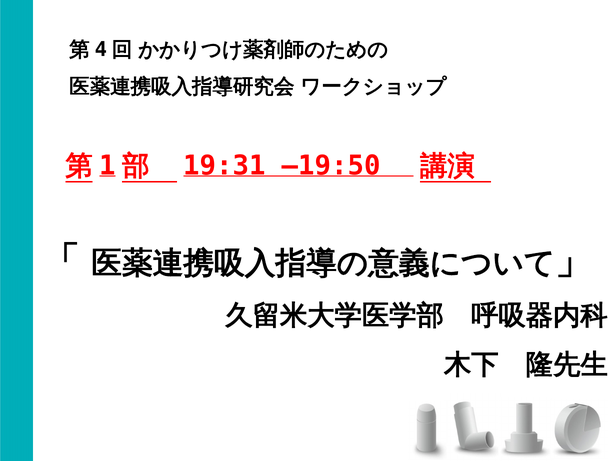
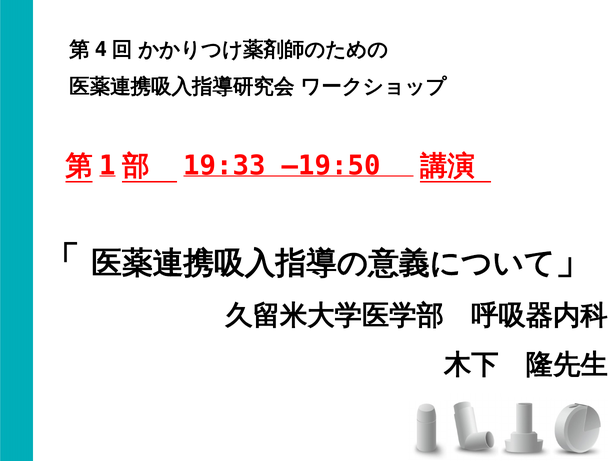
19:31: 19:31 -> 19:33
